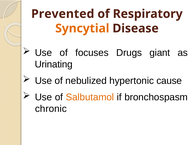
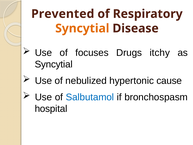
giant: giant -> itchy
Urinating at (54, 64): Urinating -> Syncytial
Salbutamol colour: orange -> blue
chronic: chronic -> hospital
